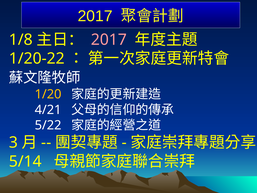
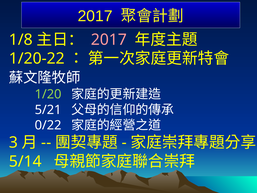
1/20 colour: yellow -> light green
4/21: 4/21 -> 5/21
5/22: 5/22 -> 0/22
